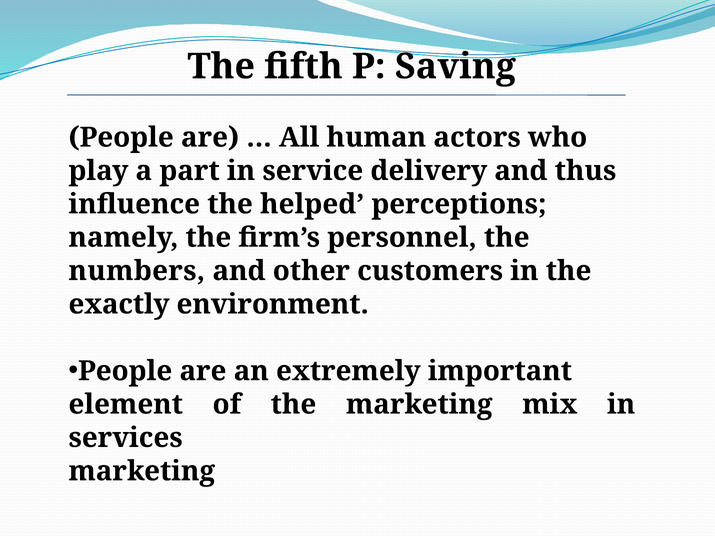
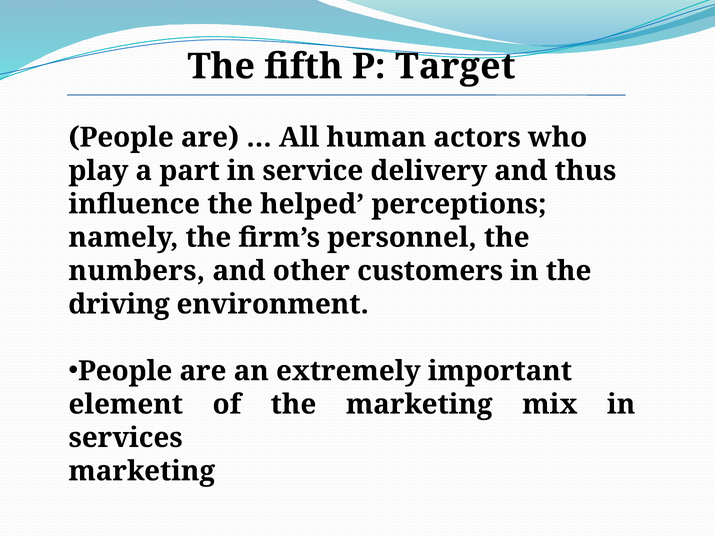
Saving: Saving -> Target
exactly: exactly -> driving
